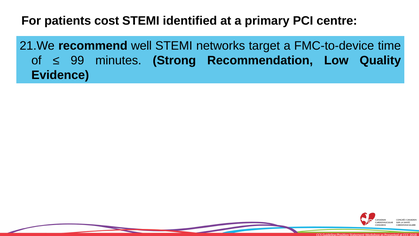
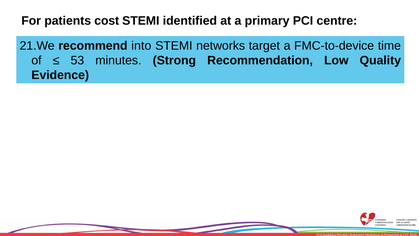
well: well -> into
99: 99 -> 53
